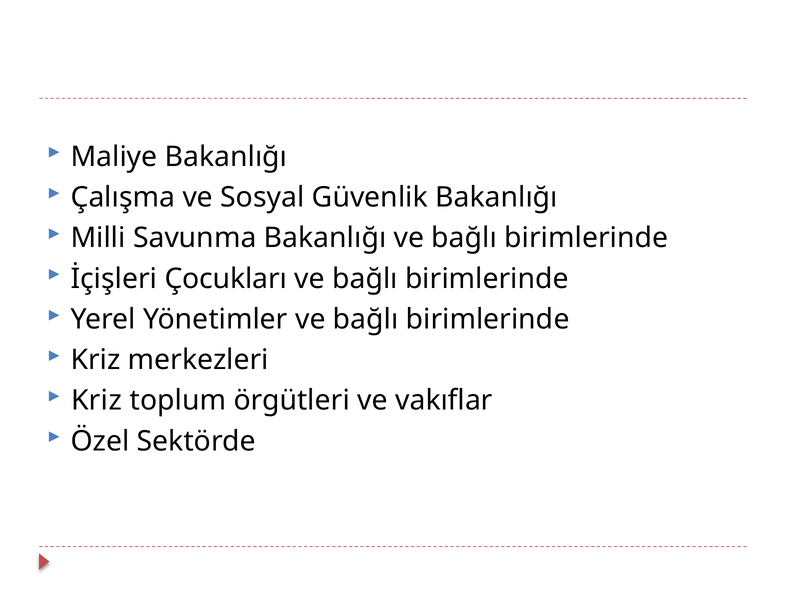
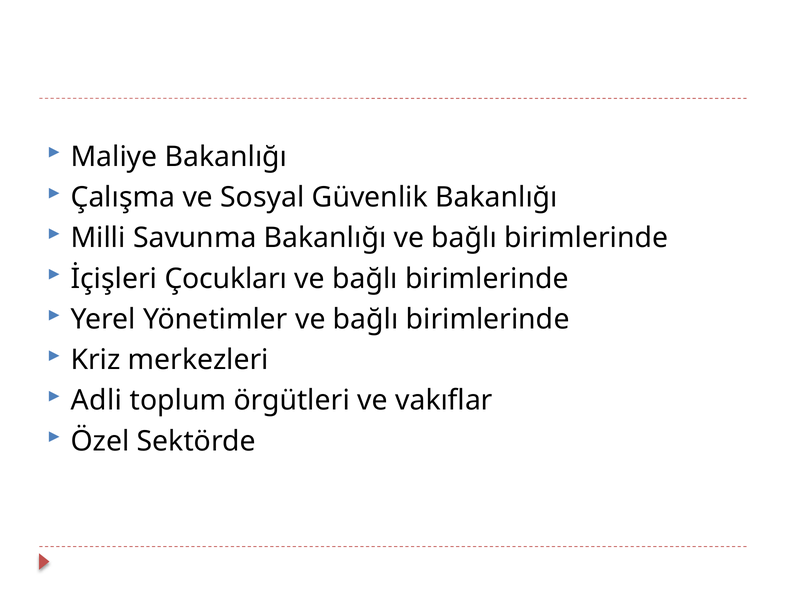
Kriz at (96, 400): Kriz -> Adli
